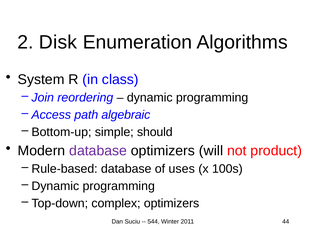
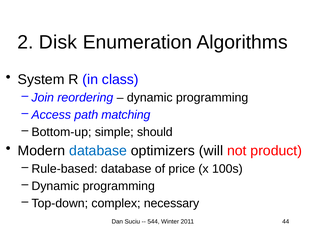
algebraic: algebraic -> matching
database at (98, 151) colour: purple -> blue
uses: uses -> price
complex optimizers: optimizers -> necessary
